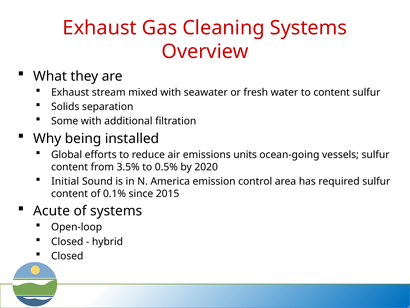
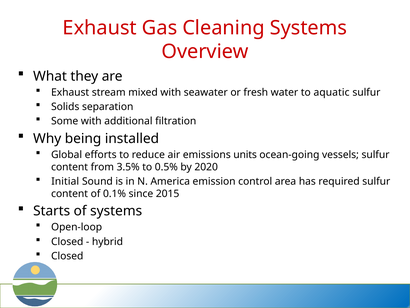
to content: content -> aquatic
Acute: Acute -> Starts
